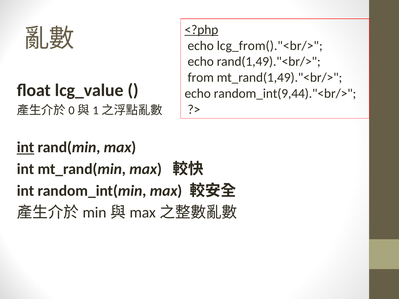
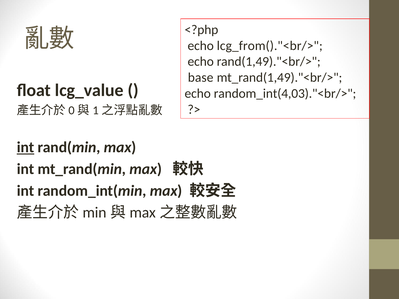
<?php underline: present -> none
from: from -> base
random_int(9,44)."<br/>: random_int(9,44)."<br/> -> random_int(4,03)."<br/>
